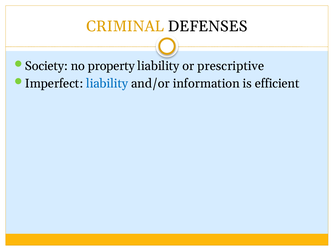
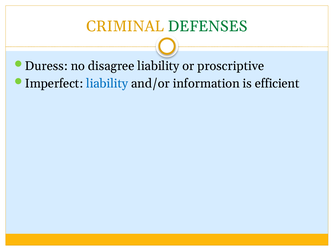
DEFENSES colour: black -> green
Society: Society -> Duress
property: property -> disagree
prescriptive: prescriptive -> proscriptive
